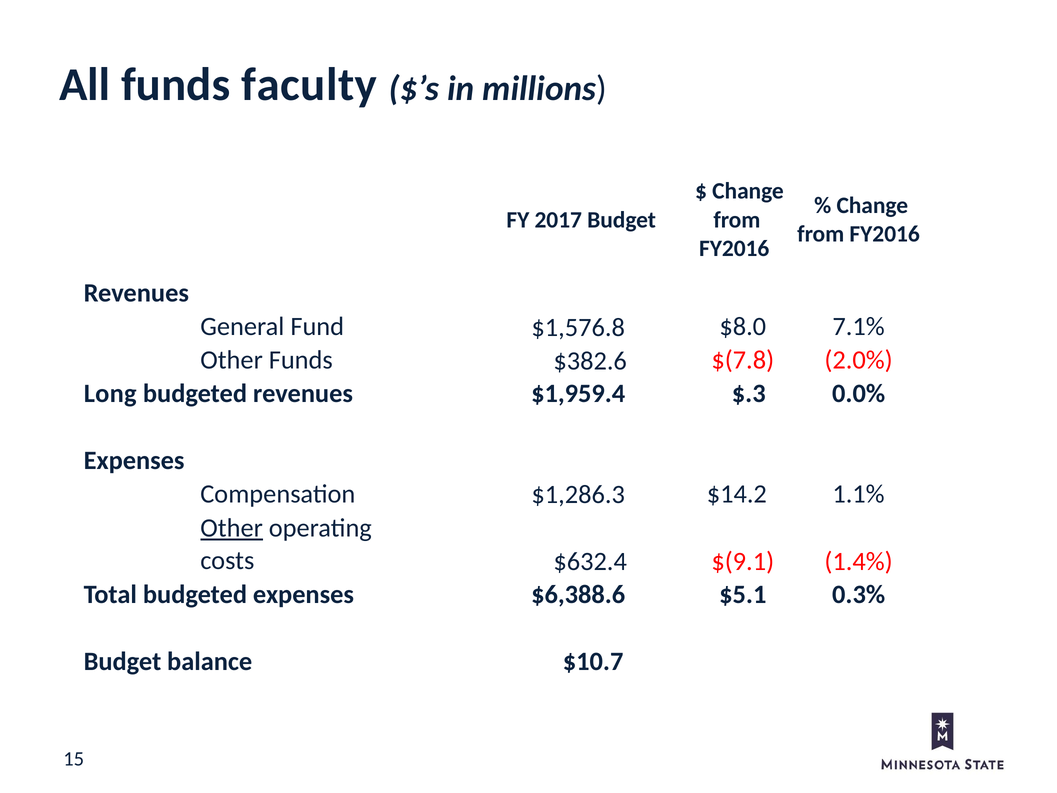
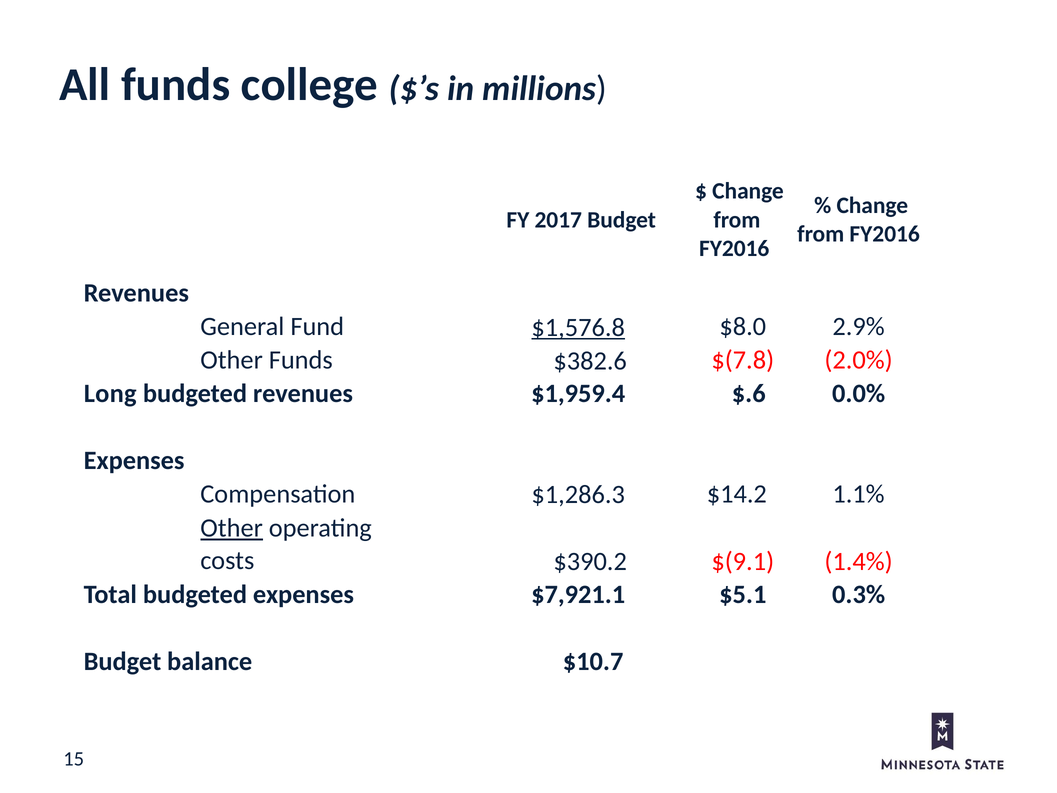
faculty: faculty -> college
$1,576.8 underline: none -> present
7.1%: 7.1% -> 2.9%
$.3: $.3 -> $.6
$632.4: $632.4 -> $390.2
$6,388.6: $6,388.6 -> $7,921.1
